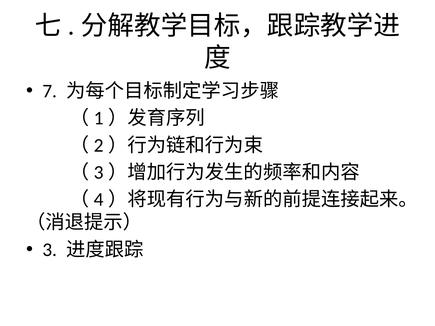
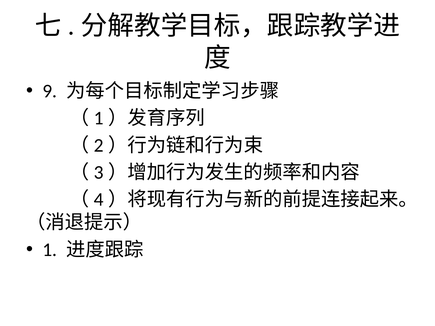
7: 7 -> 9
3: 3 -> 1
